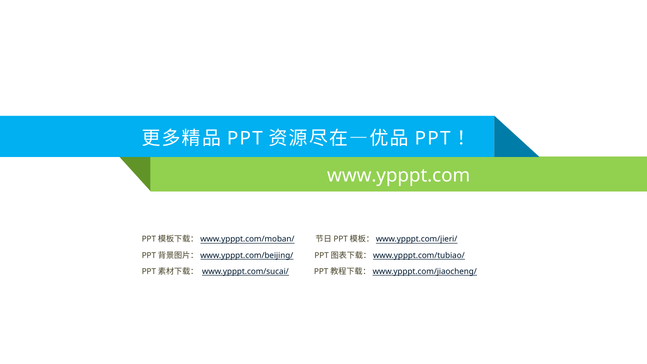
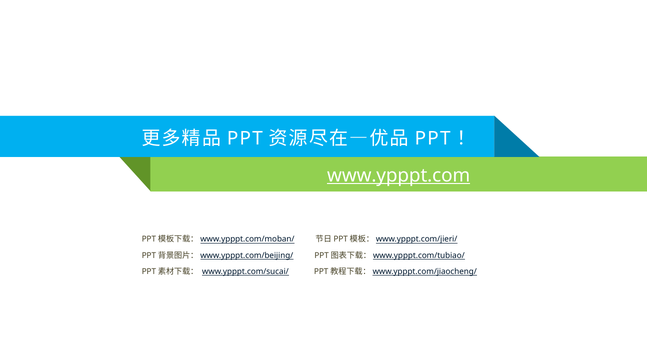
www.ypppt.com underline: none -> present
